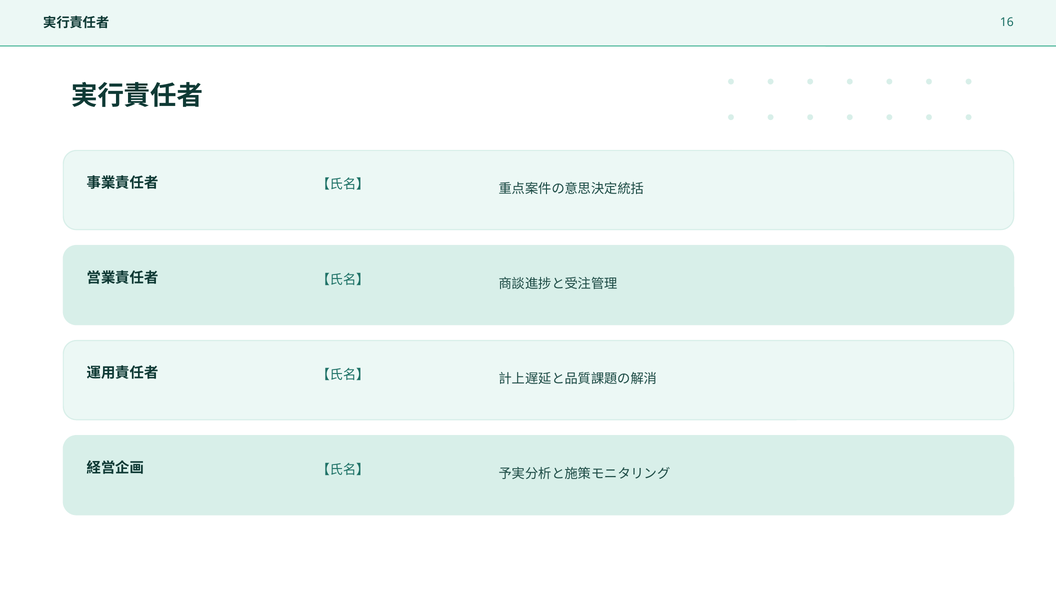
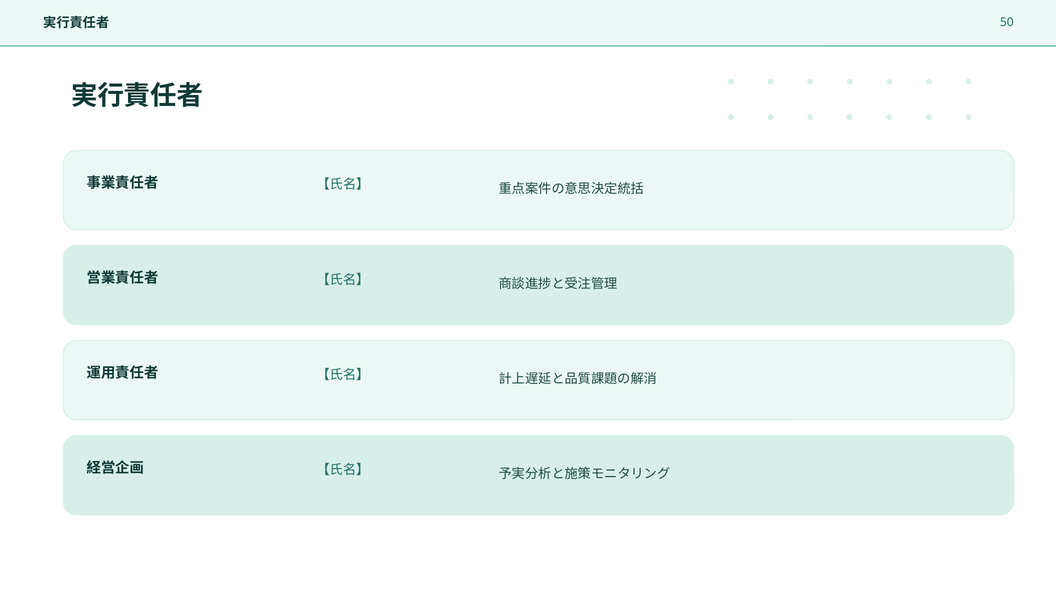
16: 16 -> 50
